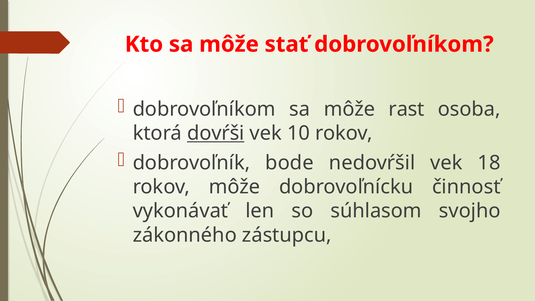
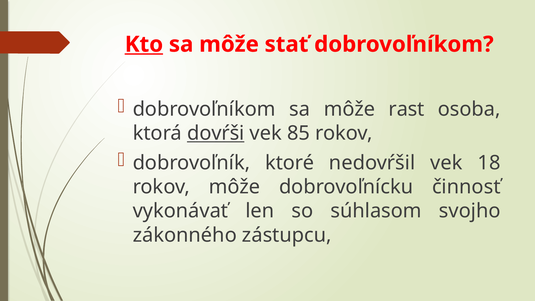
Kto underline: none -> present
10: 10 -> 85
bode: bode -> ktoré
